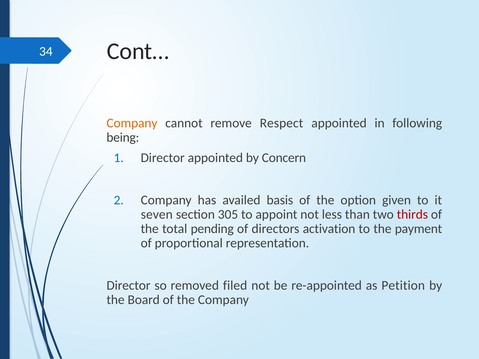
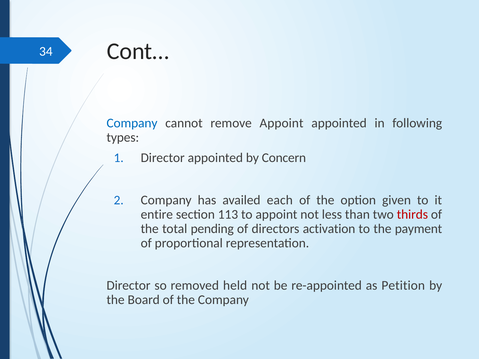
Company at (132, 123) colour: orange -> blue
remove Respect: Respect -> Appoint
being: being -> types
basis: basis -> each
seven: seven -> entire
305: 305 -> 113
filed: filed -> held
